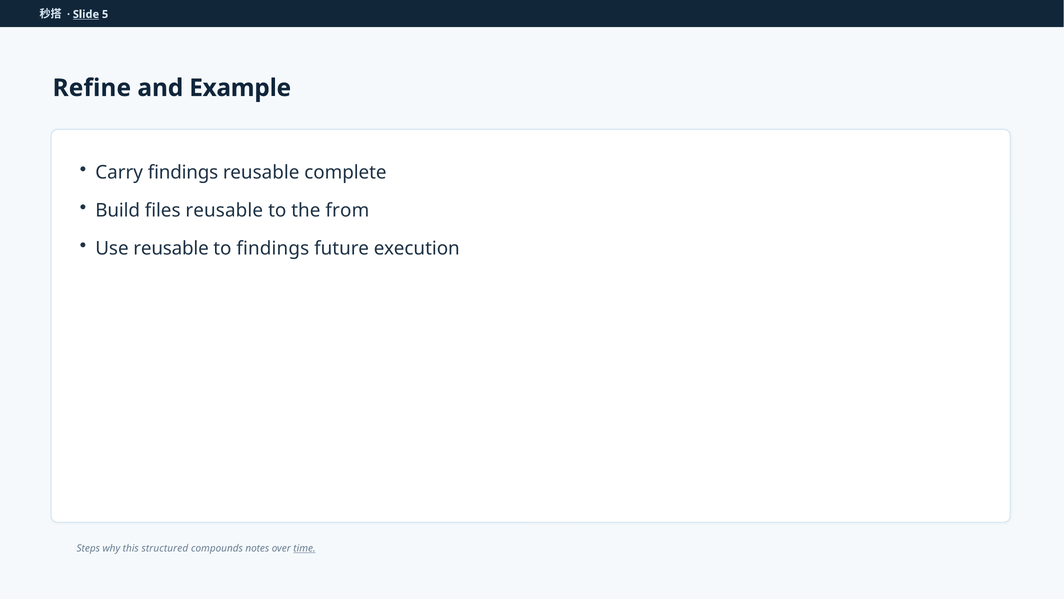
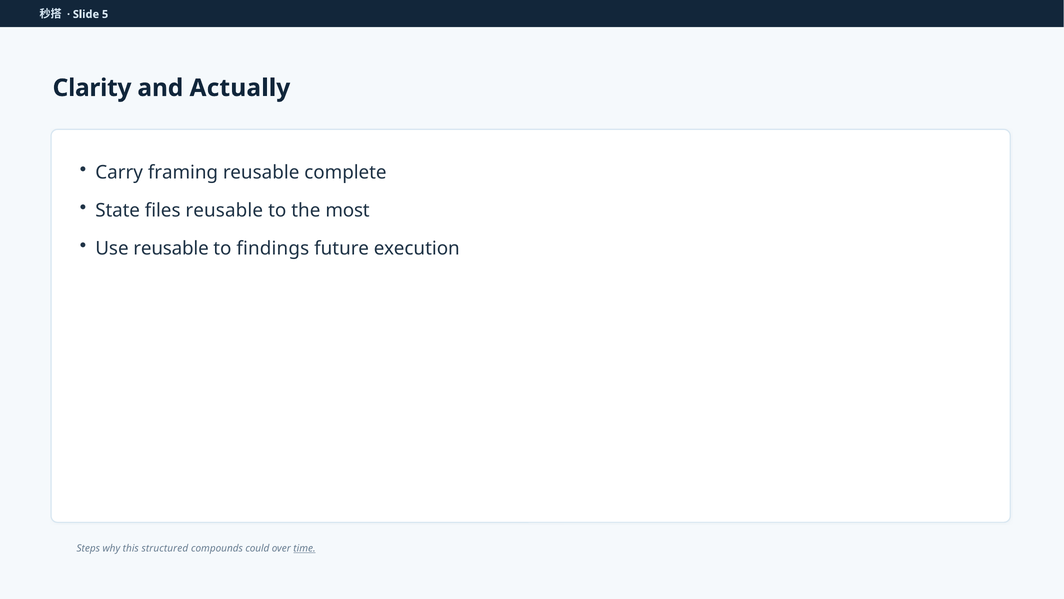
Slide underline: present -> none
Refine: Refine -> Clarity
Example: Example -> Actually
Carry findings: findings -> framing
Build: Build -> State
from: from -> most
notes: notes -> could
